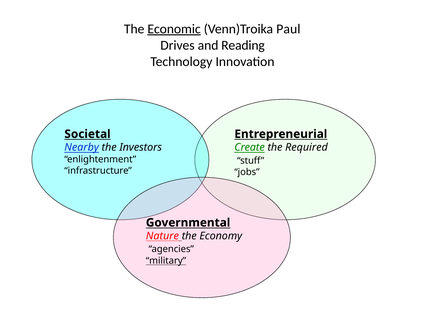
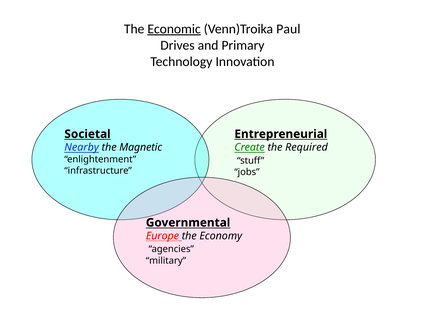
Reading: Reading -> Primary
Investors: Investors -> Magnetic
Nature: Nature -> Europe
military underline: present -> none
